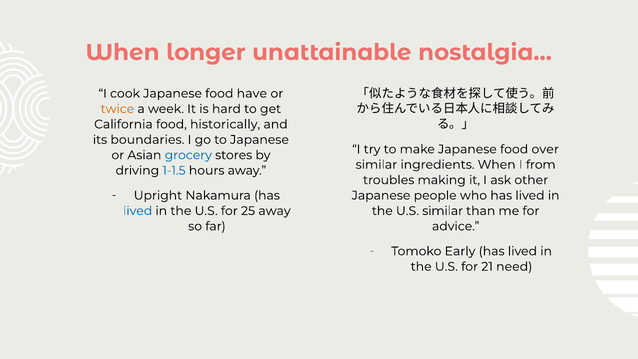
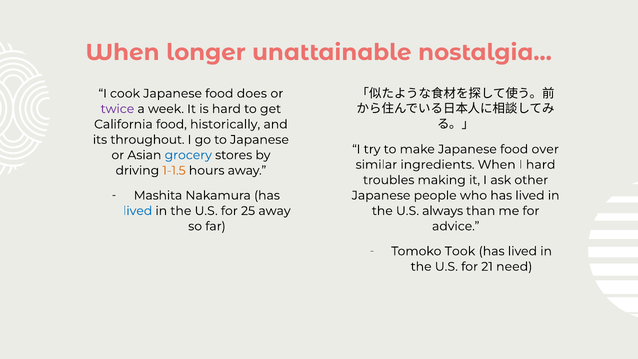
have: have -> does
twice colour: orange -> purple
boundaries: boundaries -> throughout
I from: from -> hard
1-1.5 colour: blue -> orange
Upright: Upright -> Mashita
U.S similar: similar -> always
Early: Early -> Took
